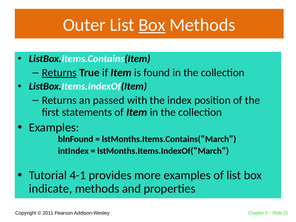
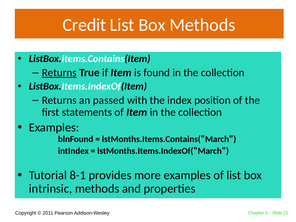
Outer: Outer -> Credit
Box at (152, 25) underline: present -> none
4-1: 4-1 -> 8-1
indicate: indicate -> intrinsic
